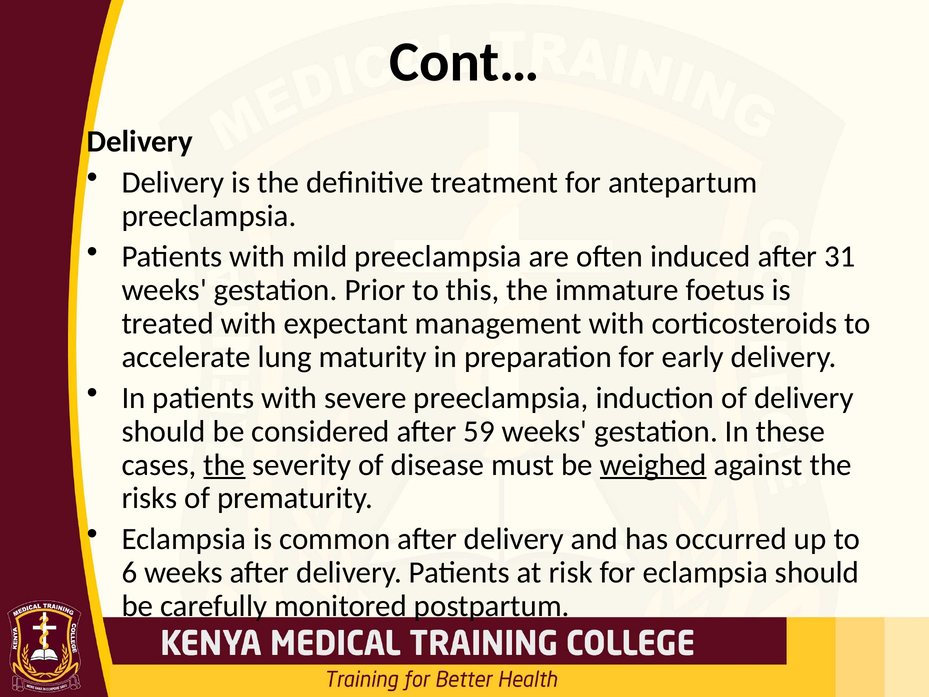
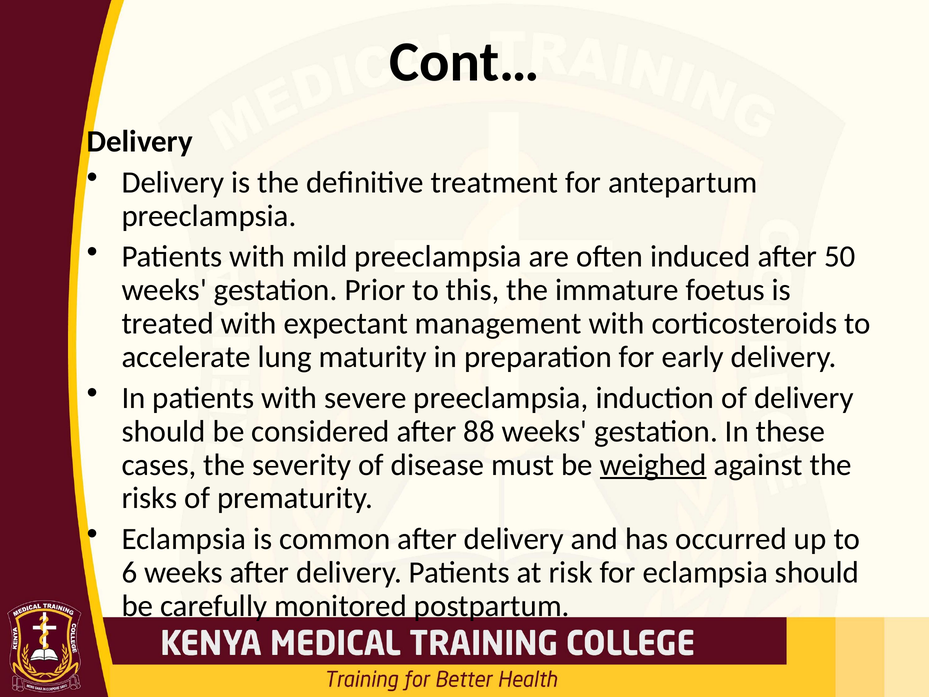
31: 31 -> 50
59: 59 -> 88
the at (224, 465) underline: present -> none
